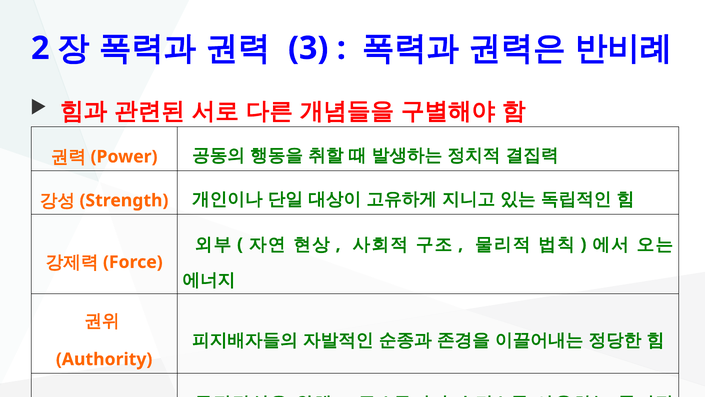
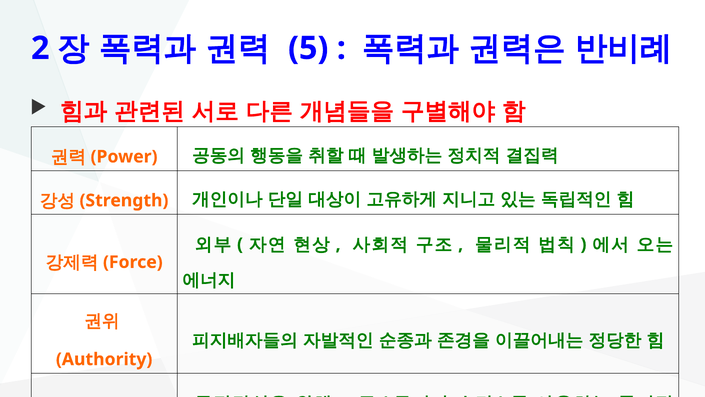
3: 3 -> 5
